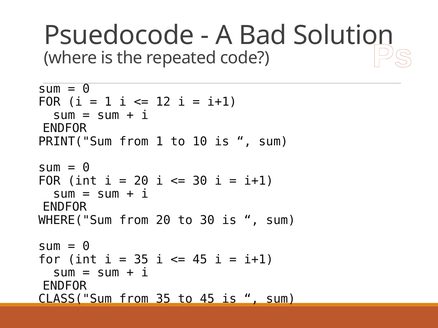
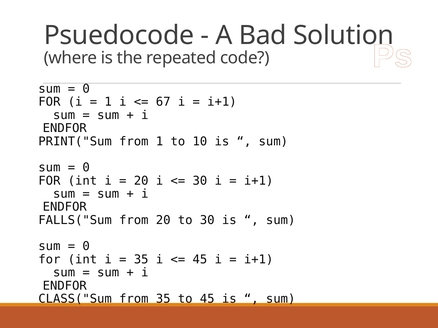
12: 12 -> 67
WHERE("Sum: WHERE("Sum -> FALLS("Sum
